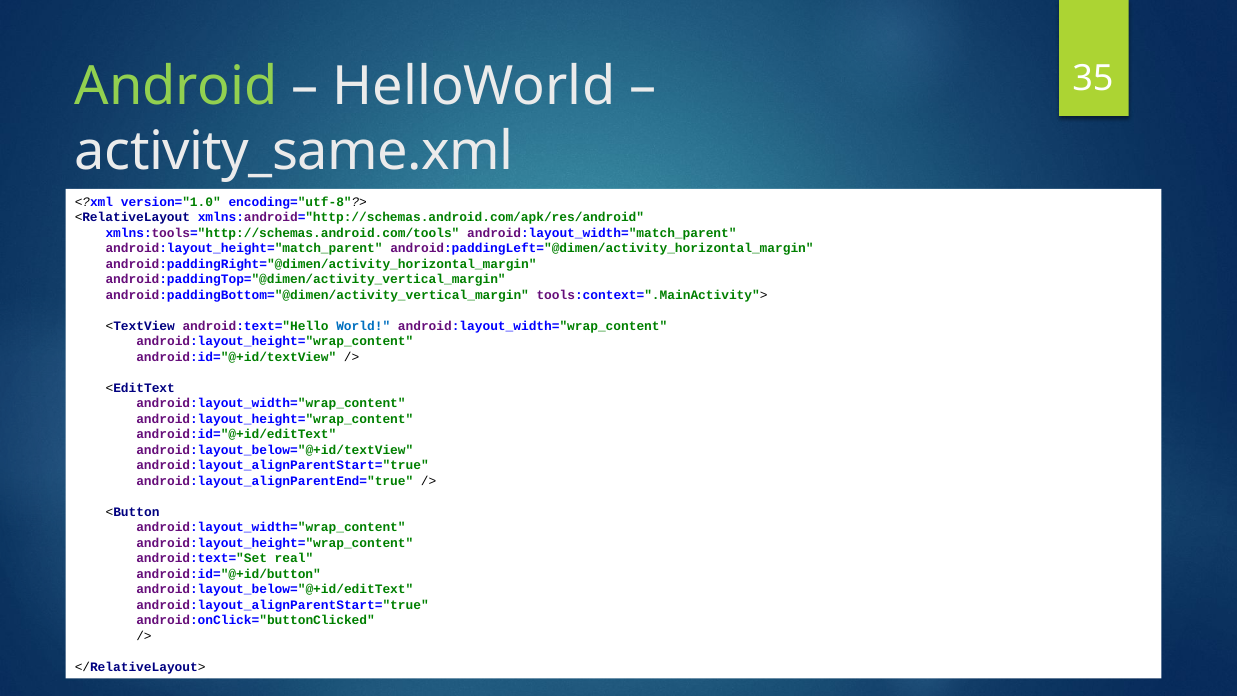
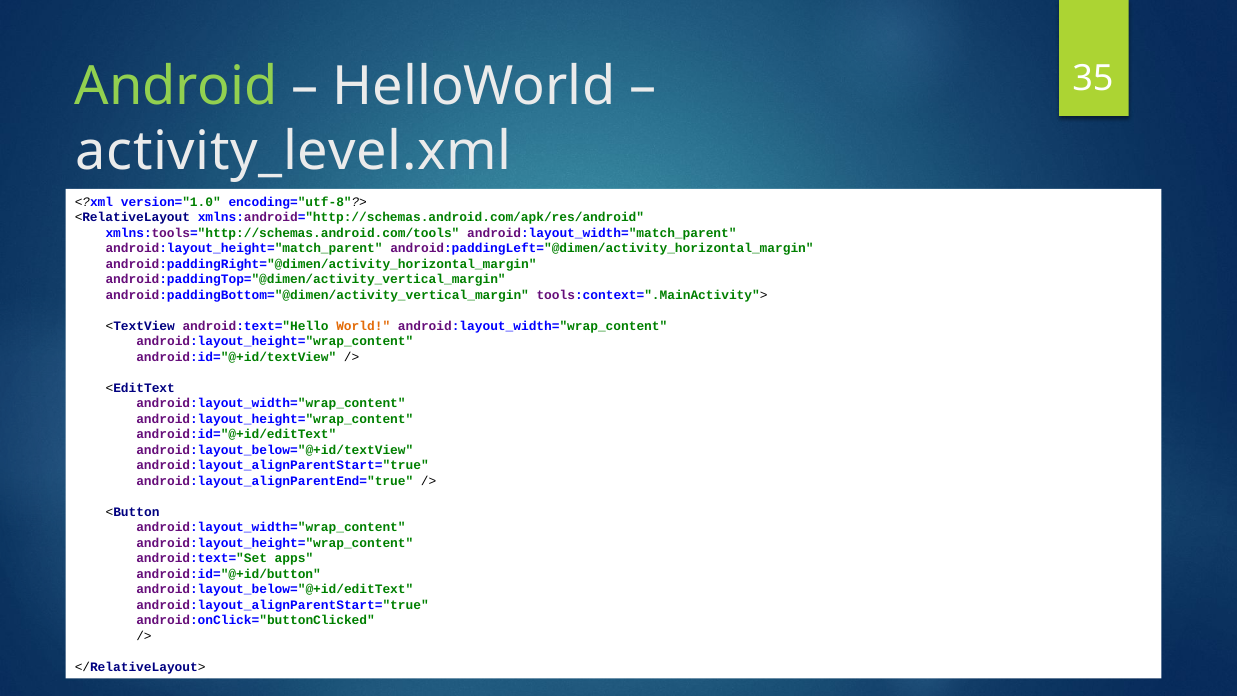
activity_same.xml: activity_same.xml -> activity_level.xml
World colour: blue -> orange
real: real -> apps
